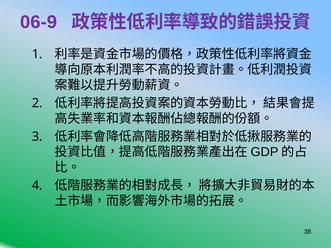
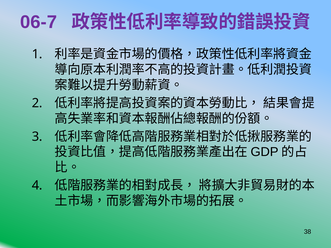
06-9: 06-9 -> 06-7
